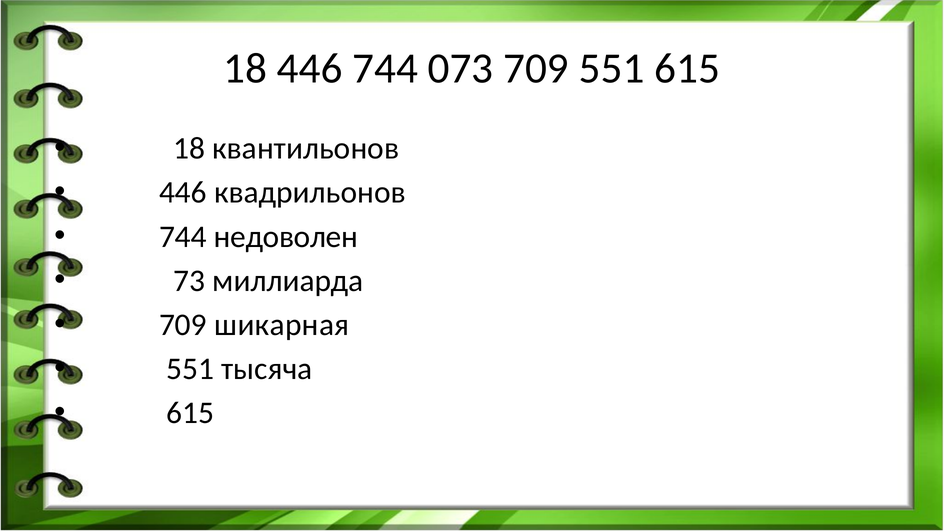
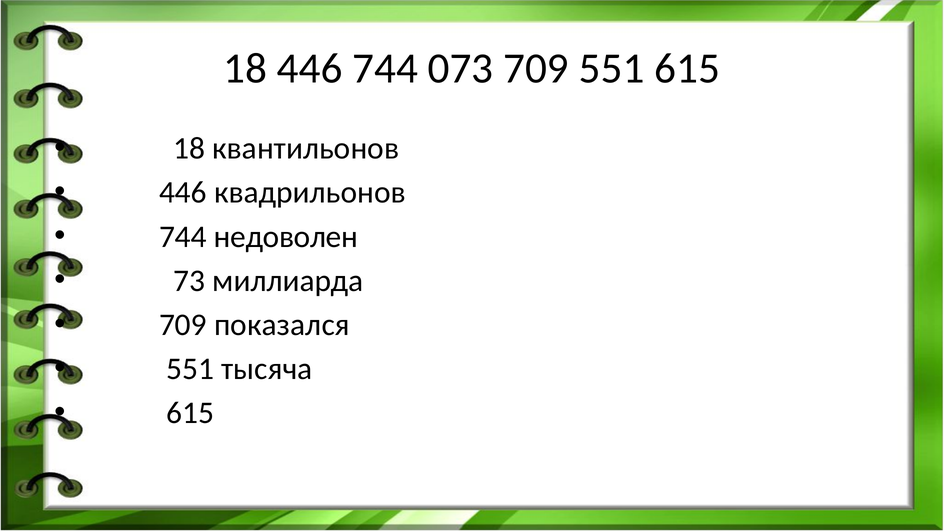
шикарная: шикарная -> показался
